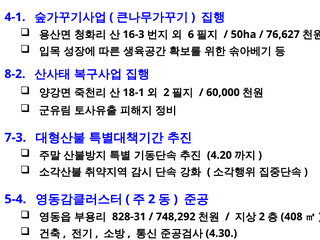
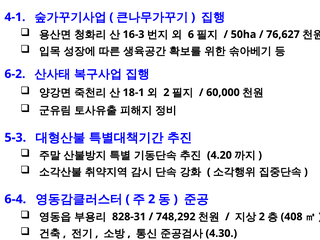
8-2: 8-2 -> 6-2
7-3: 7-3 -> 5-3
5-4: 5-4 -> 6-4
